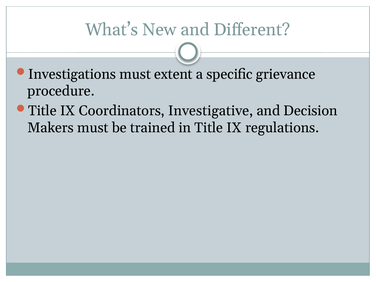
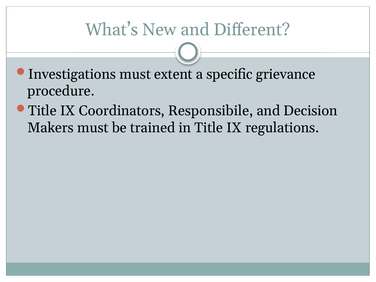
Investigative: Investigative -> Responsibile
